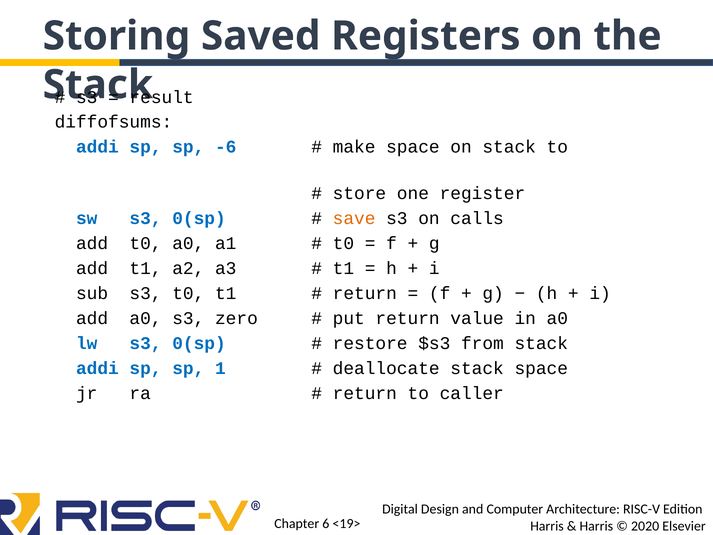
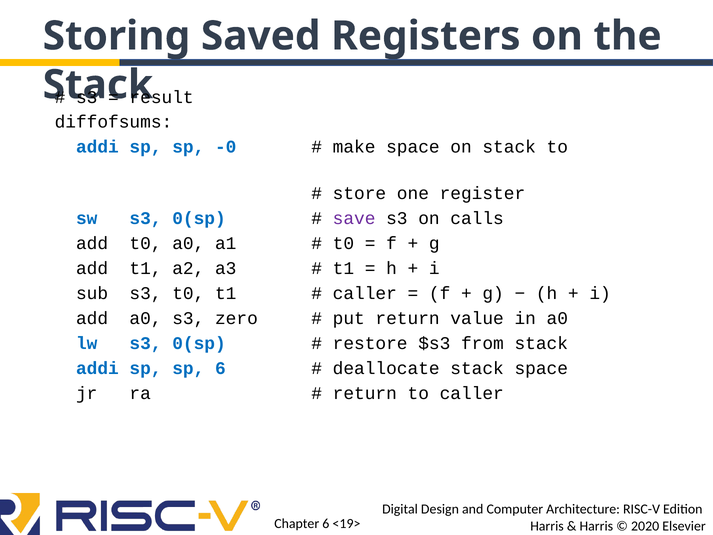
-6: -6 -> -0
save colour: orange -> purple
return at (365, 293): return -> caller
sp 1: 1 -> 6
